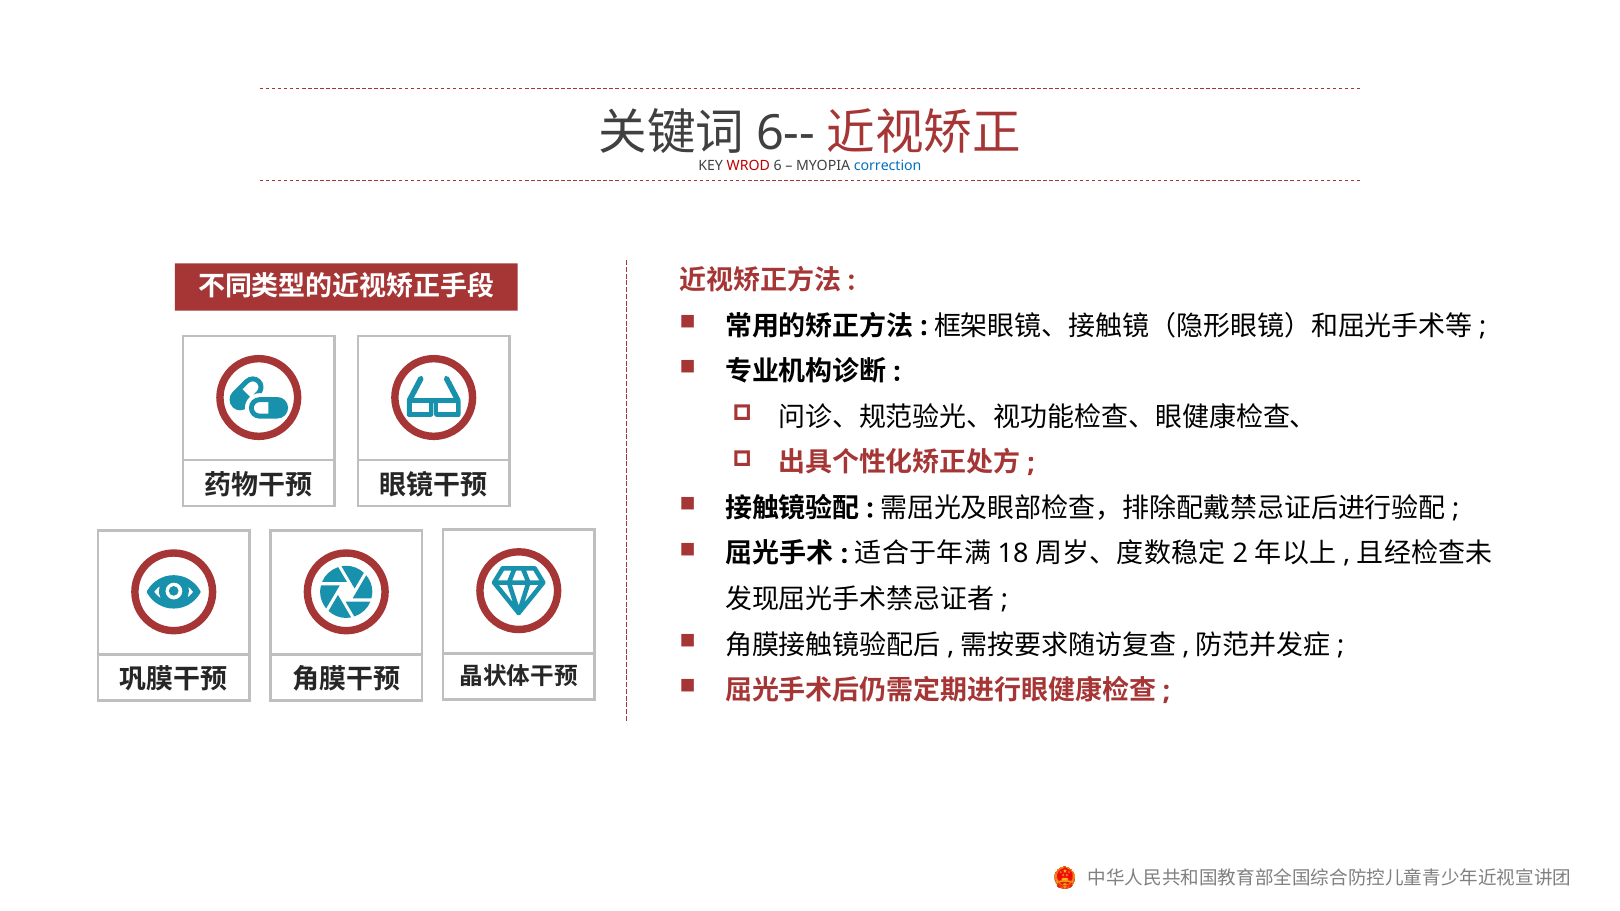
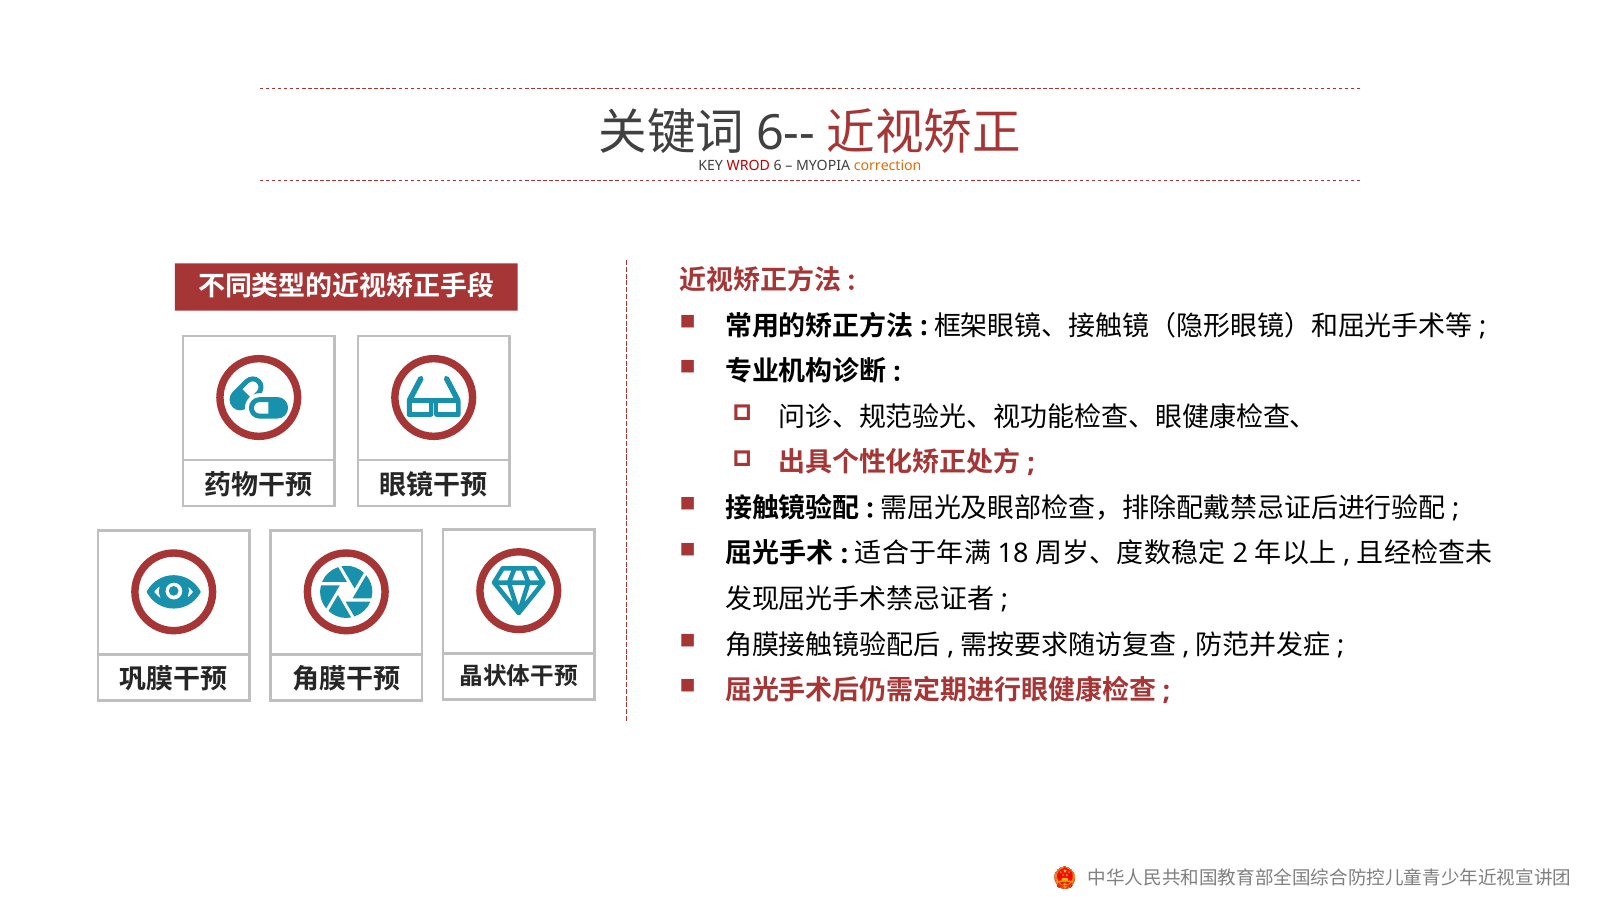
correction colour: blue -> orange
